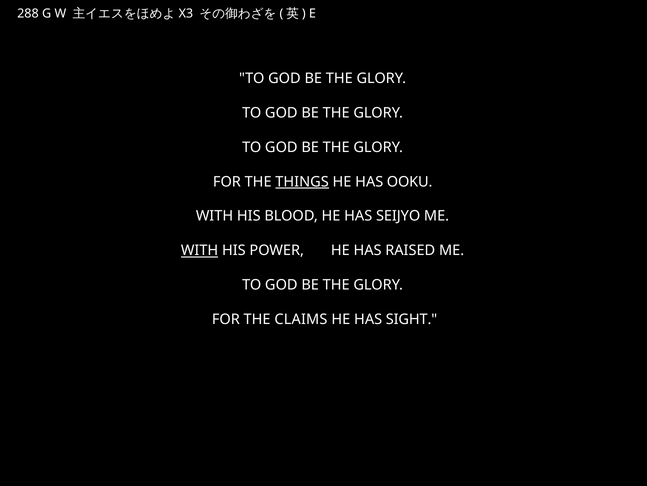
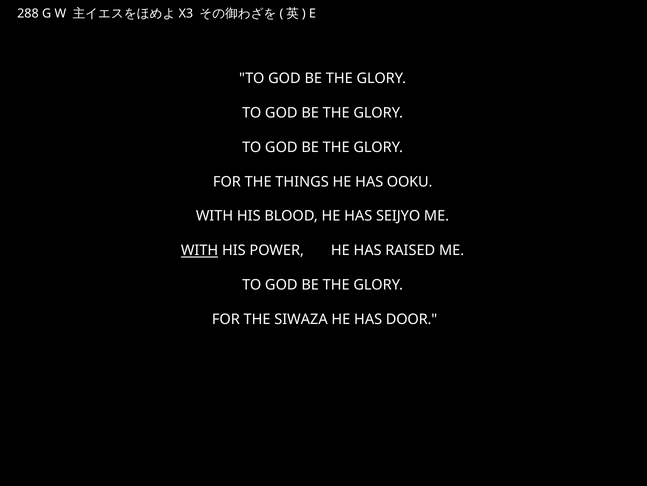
THINGS underline: present -> none
CLAIMS: CLAIMS -> SIWAZA
SIGHT: SIGHT -> DOOR
